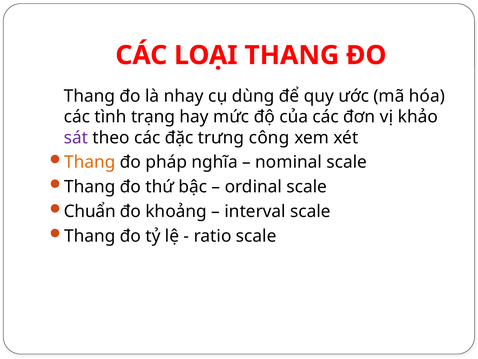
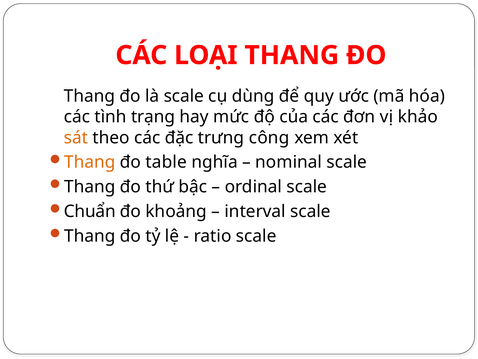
là nhay: nhay -> scale
sát colour: purple -> orange
pháp: pháp -> table
